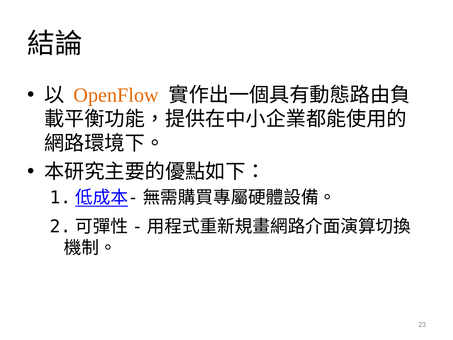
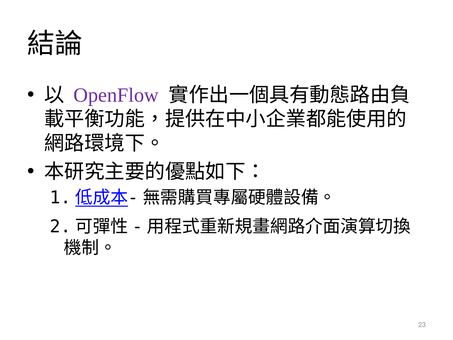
OpenFlow colour: orange -> purple
